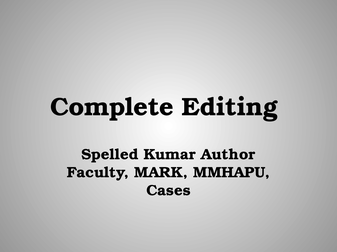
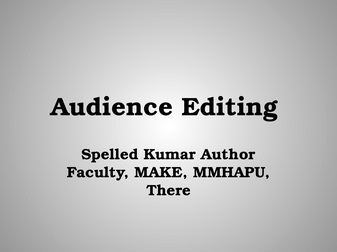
Complete: Complete -> Audience
MARK: MARK -> MAKE
Cases: Cases -> There
